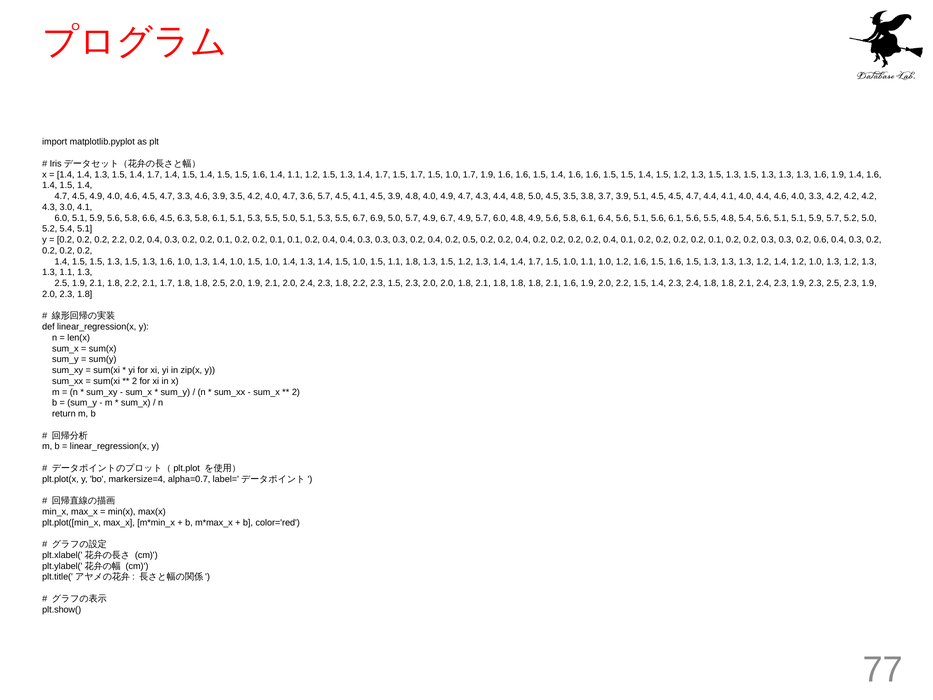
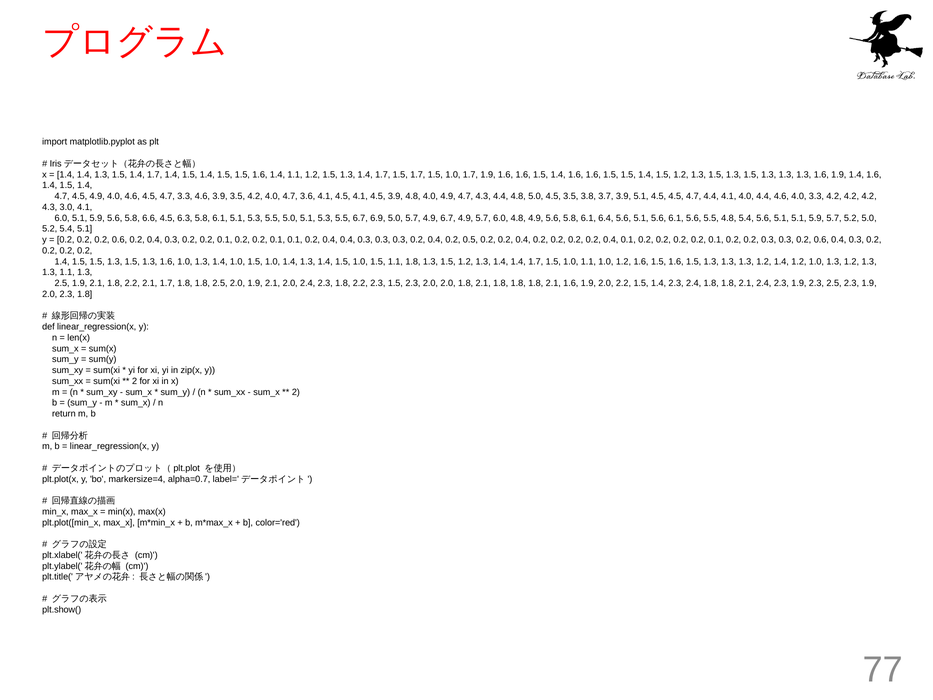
3.6 5.7: 5.7 -> 4.1
0.2 0.2 2.2: 2.2 -> 0.6
